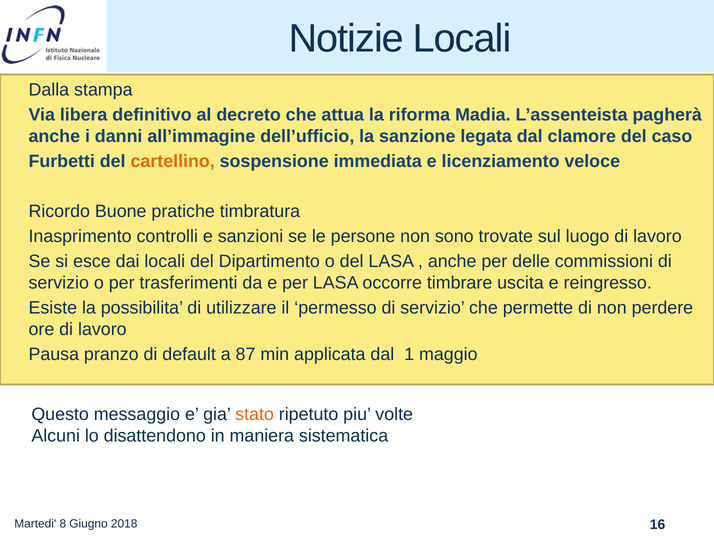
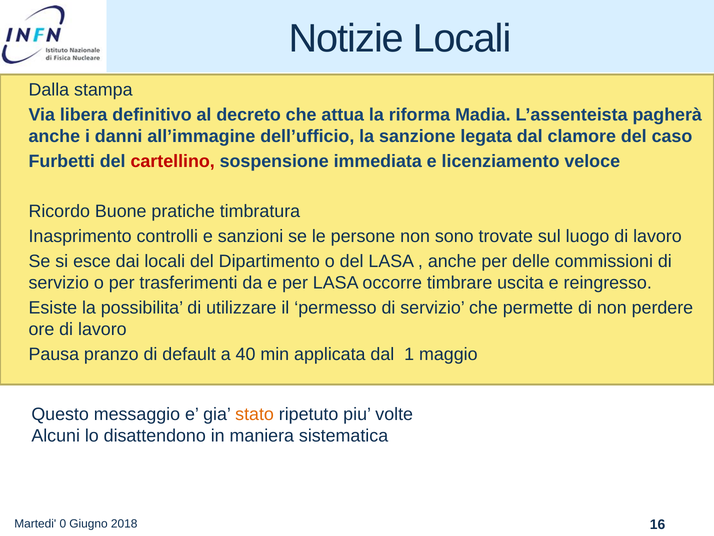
cartellino colour: orange -> red
87: 87 -> 40
8: 8 -> 0
